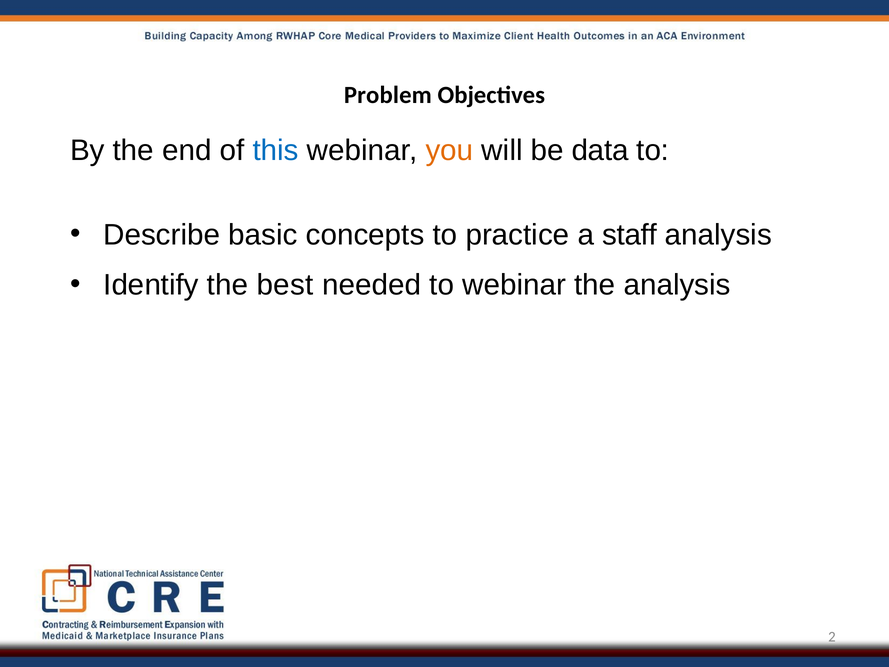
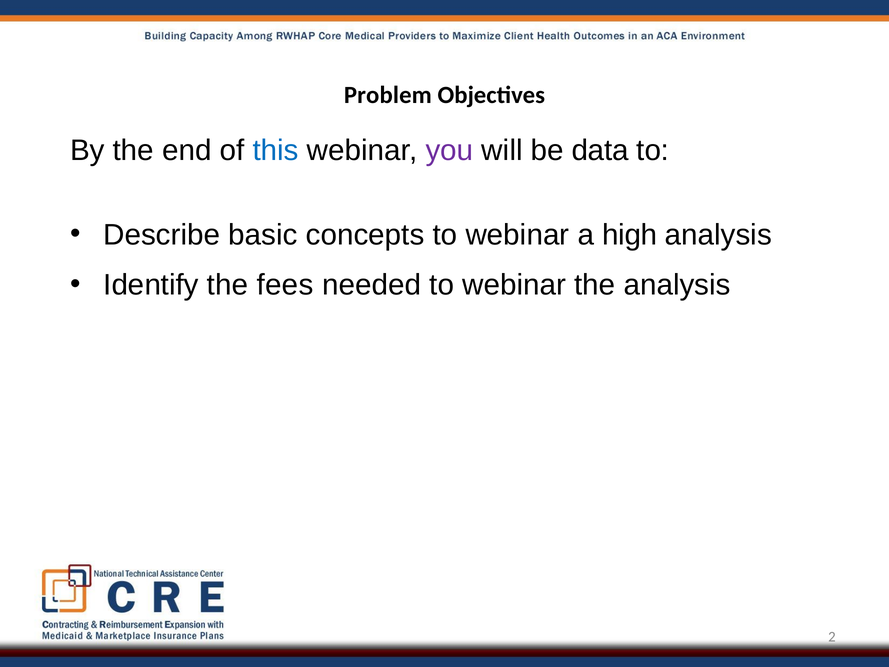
you colour: orange -> purple
concepts to practice: practice -> webinar
staff: staff -> high
best: best -> fees
